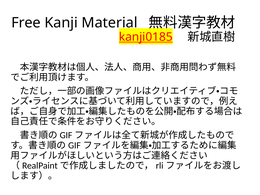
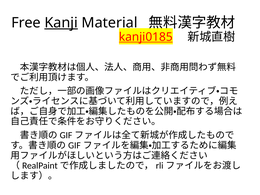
Kanji underline: none -> present
